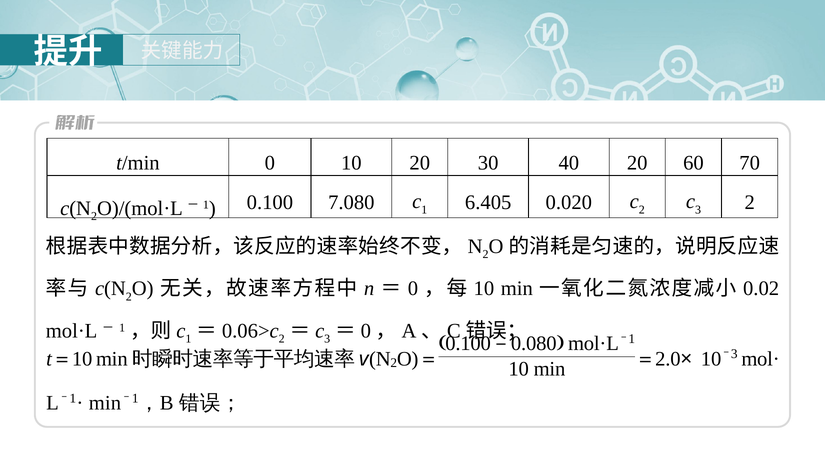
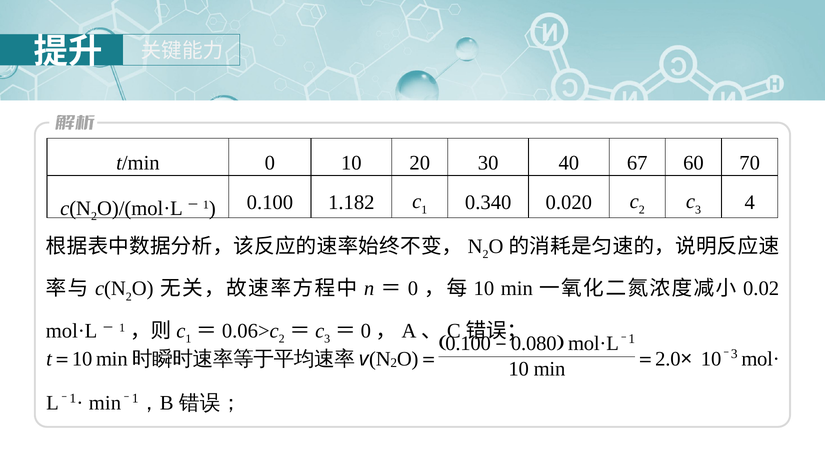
40 20: 20 -> 67
7.080: 7.080 -> 1.182
6.405: 6.405 -> 0.340
2 at (750, 202): 2 -> 4
